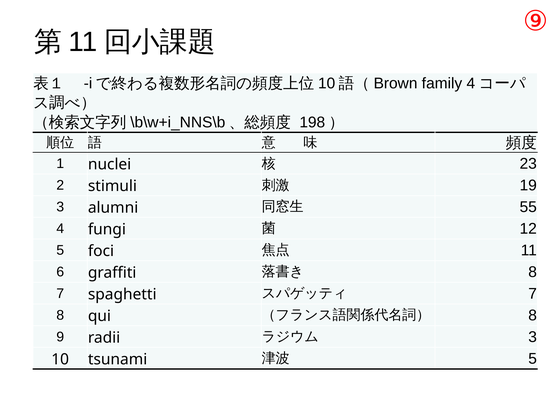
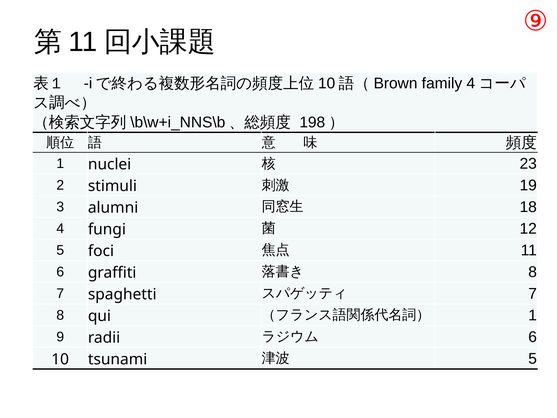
55: 55 -> 18
8 at (533, 315): 8 -> 1
3 at (533, 337): 3 -> 6
